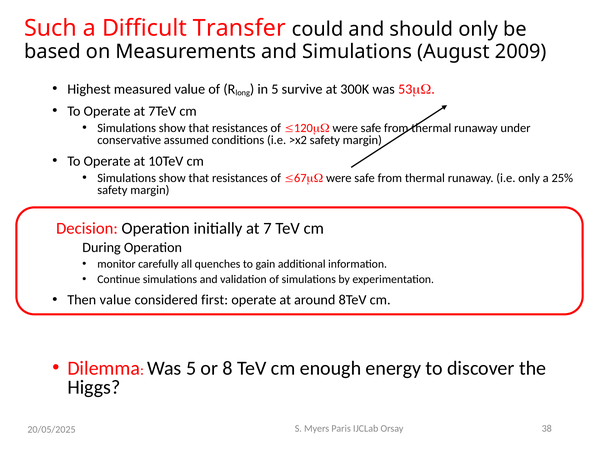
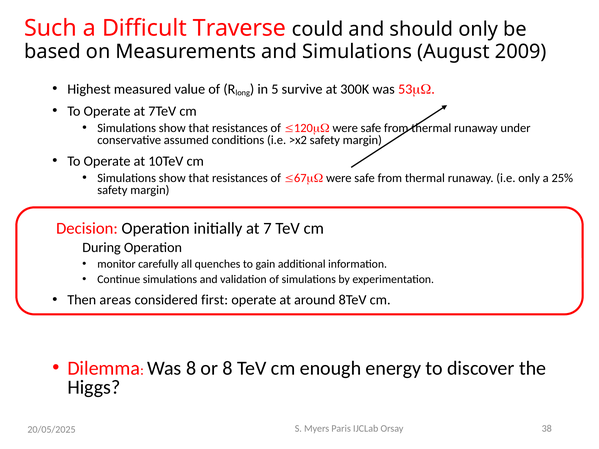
Transfer: Transfer -> Traverse
Then value: value -> areas
Was 5: 5 -> 8
